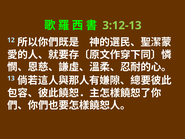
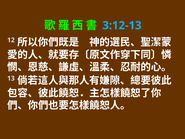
3:12-13 colour: light green -> light blue
